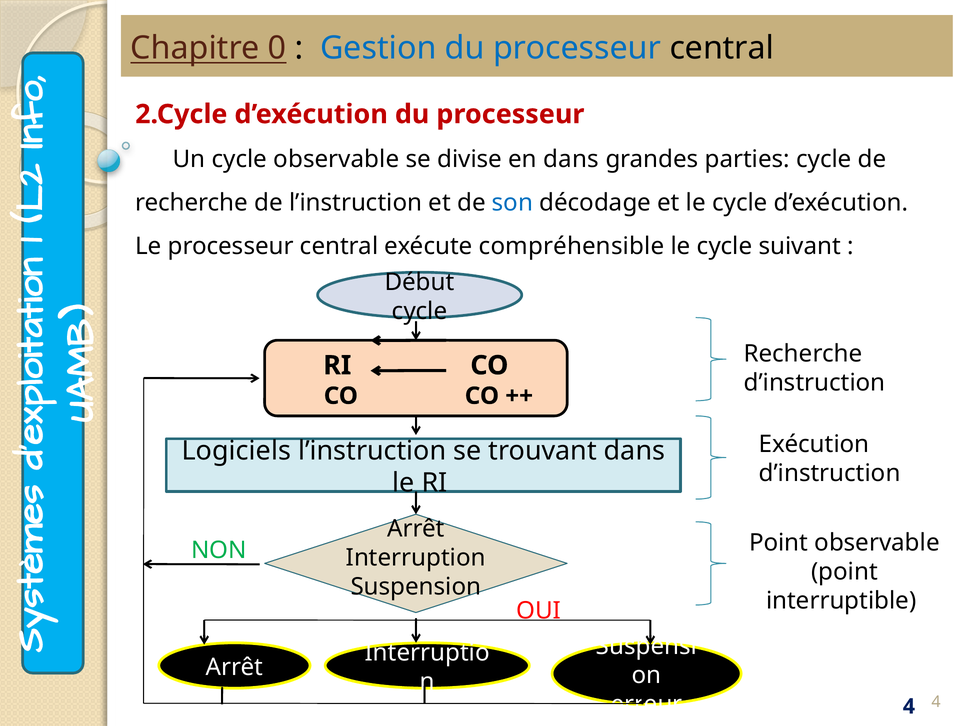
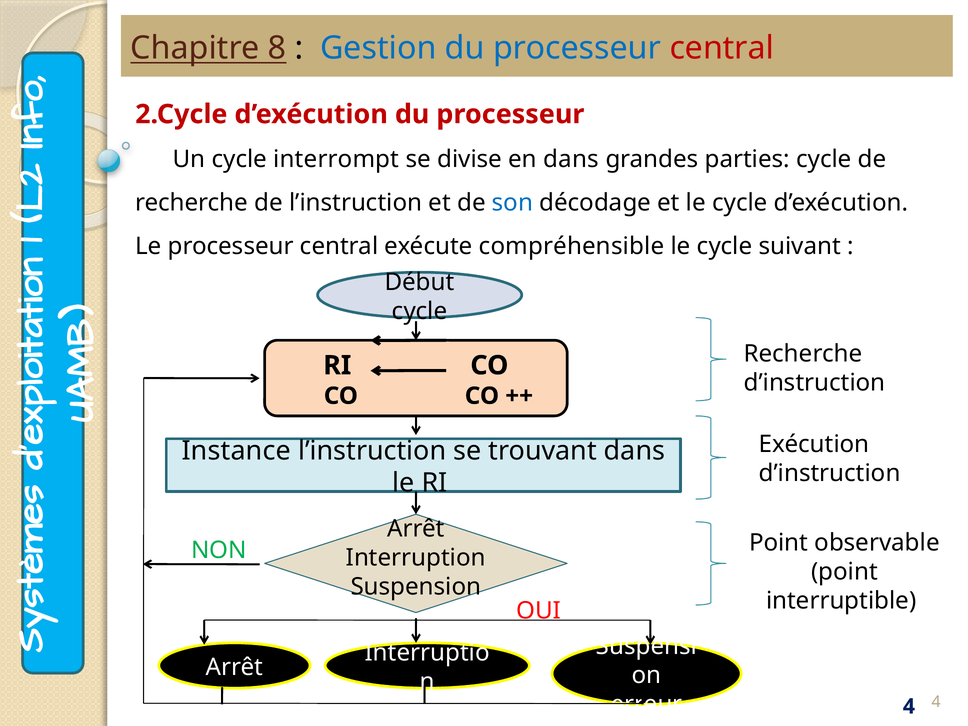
0: 0 -> 8
central at (722, 48) colour: black -> red
cycle observable: observable -> interrompt
Logiciels: Logiciels -> Instance
